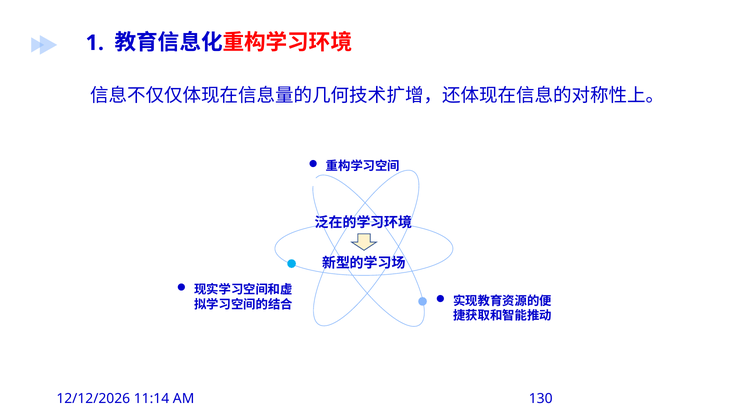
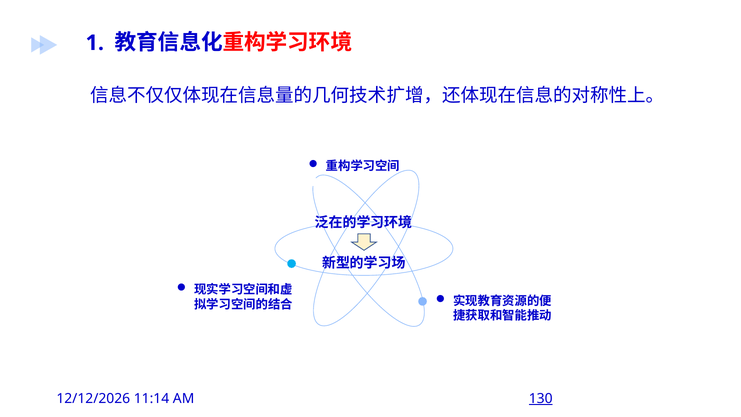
130 underline: none -> present
